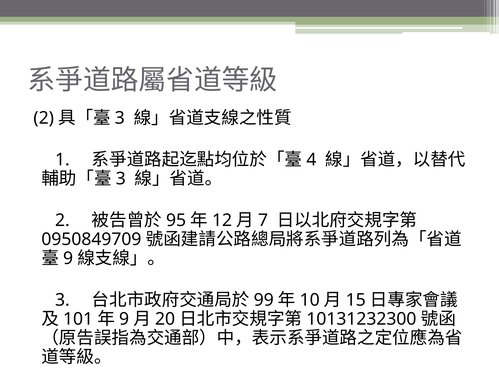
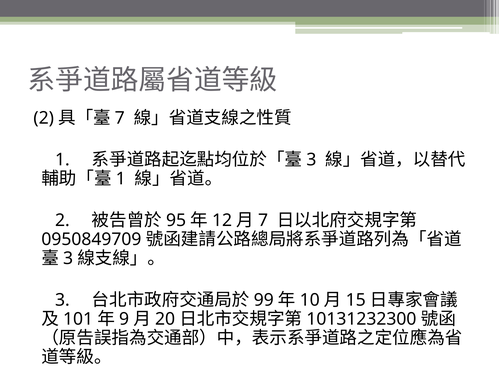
3 at (120, 118): 3 -> 7
4 at (311, 160): 4 -> 3
3 at (121, 179): 3 -> 1
9 at (68, 259): 9 -> 3
